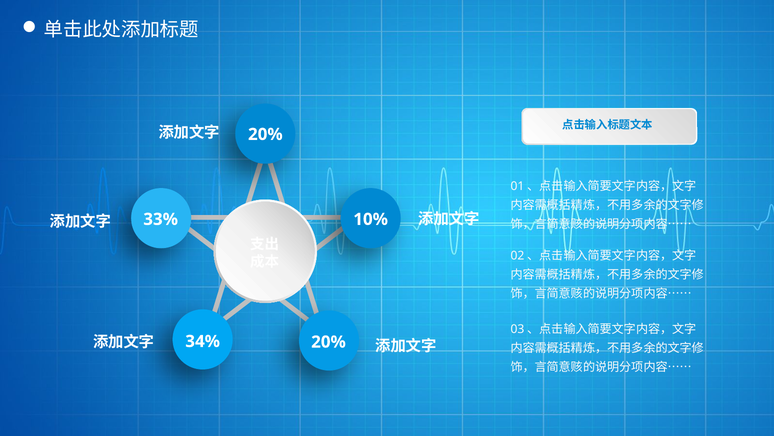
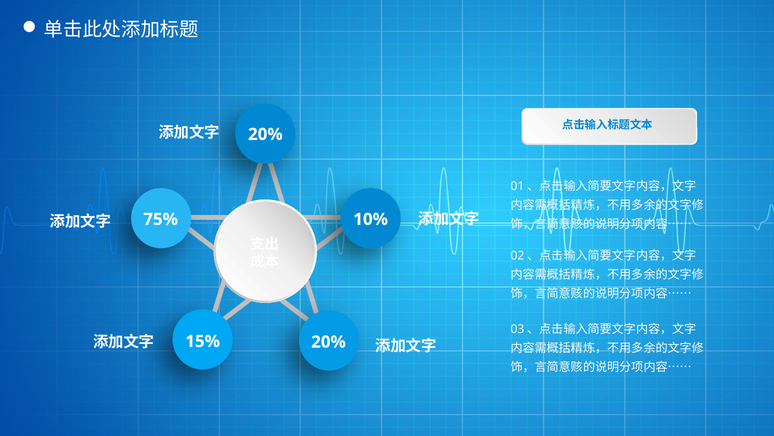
33%: 33% -> 75%
34%: 34% -> 15%
